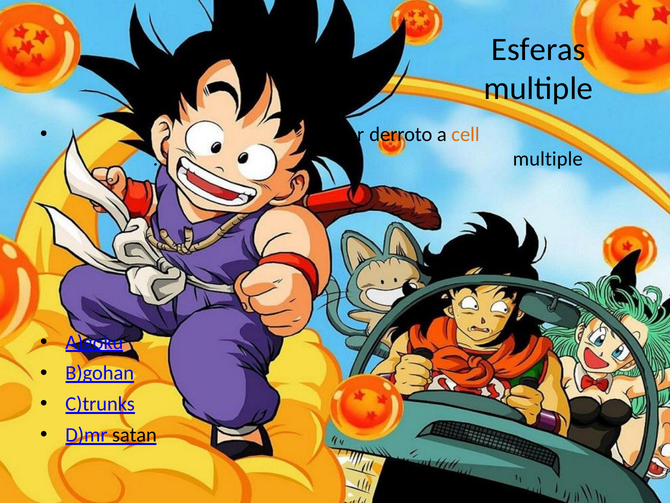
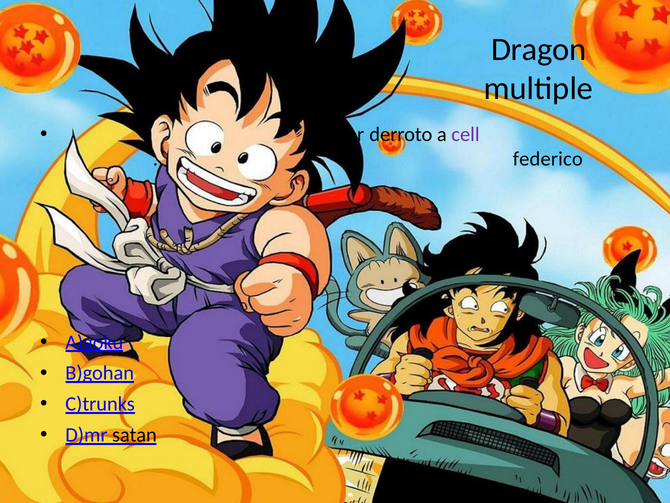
Esferas: Esferas -> Dragon
cell colour: orange -> purple
multiple at (548, 159): multiple -> federico
